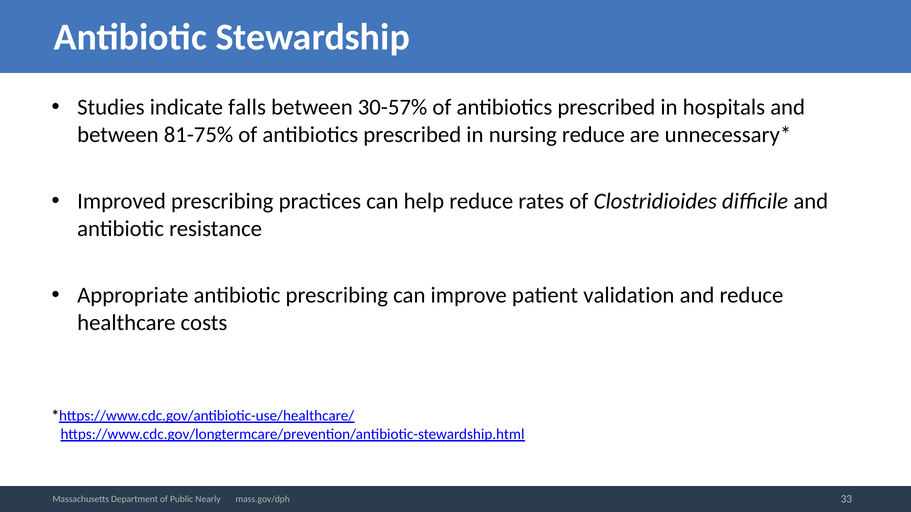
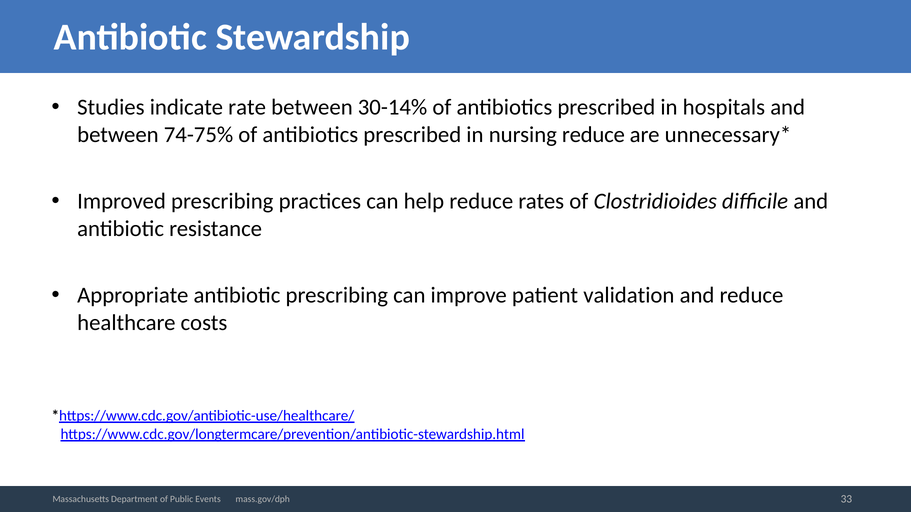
falls: falls -> rate
30-57%: 30-57% -> 30-14%
81-75%: 81-75% -> 74-75%
Nearly: Nearly -> Events
